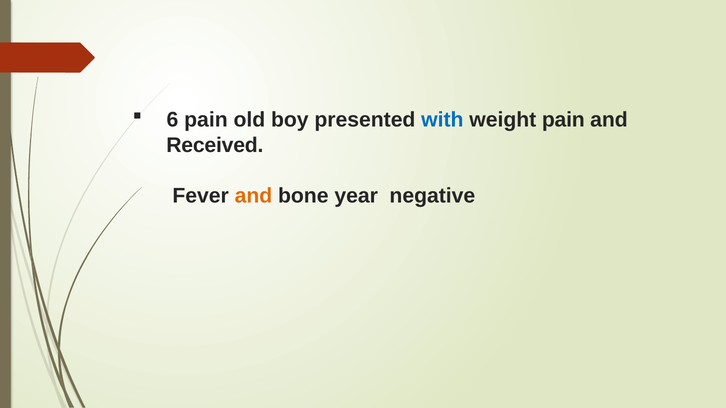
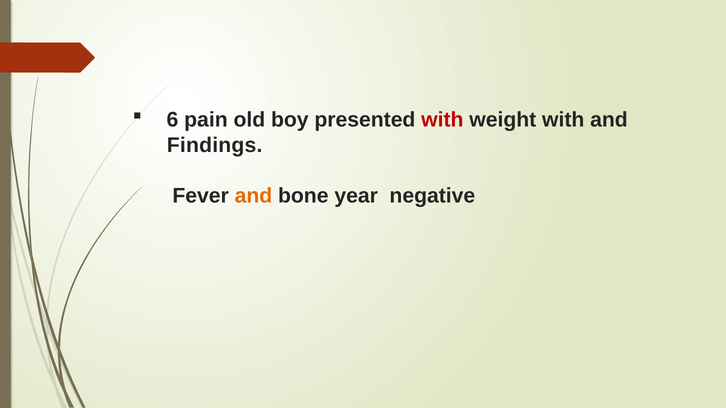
with at (442, 120) colour: blue -> red
weight pain: pain -> with
Received: Received -> Findings
